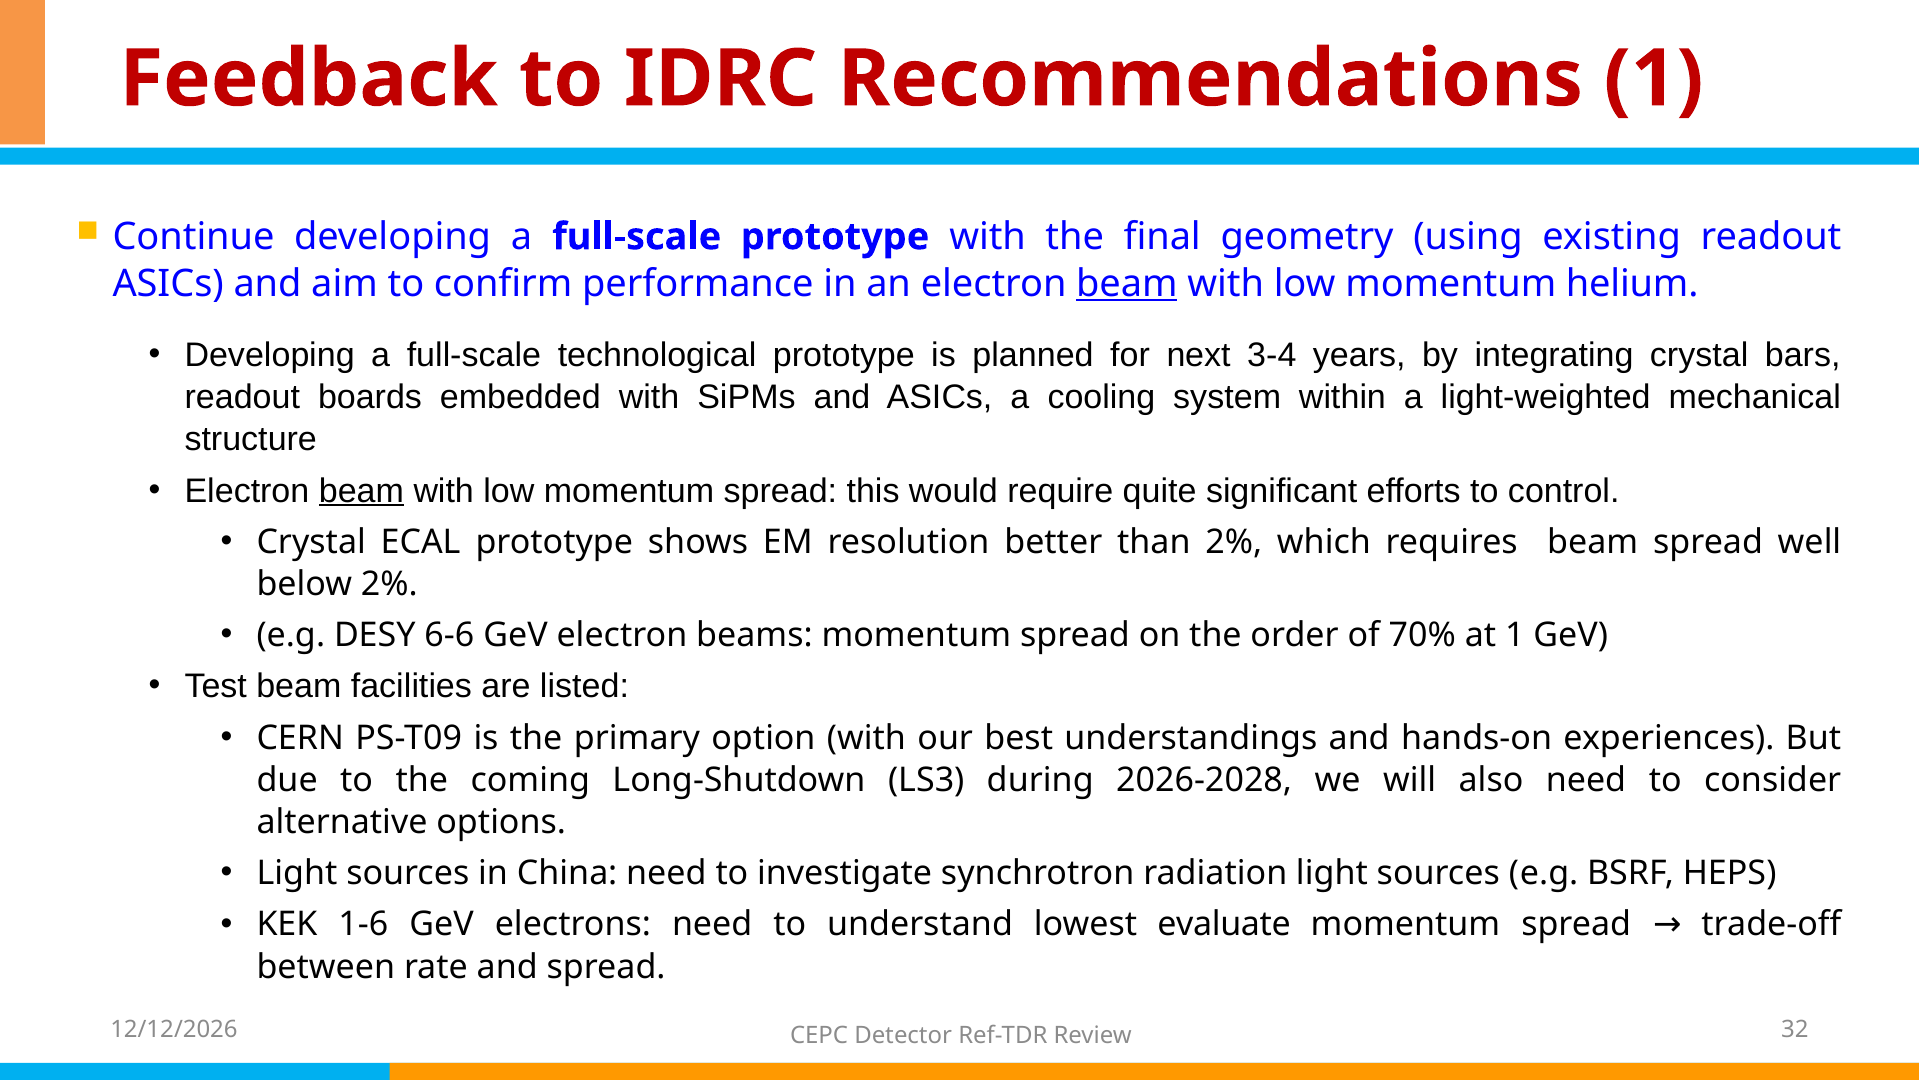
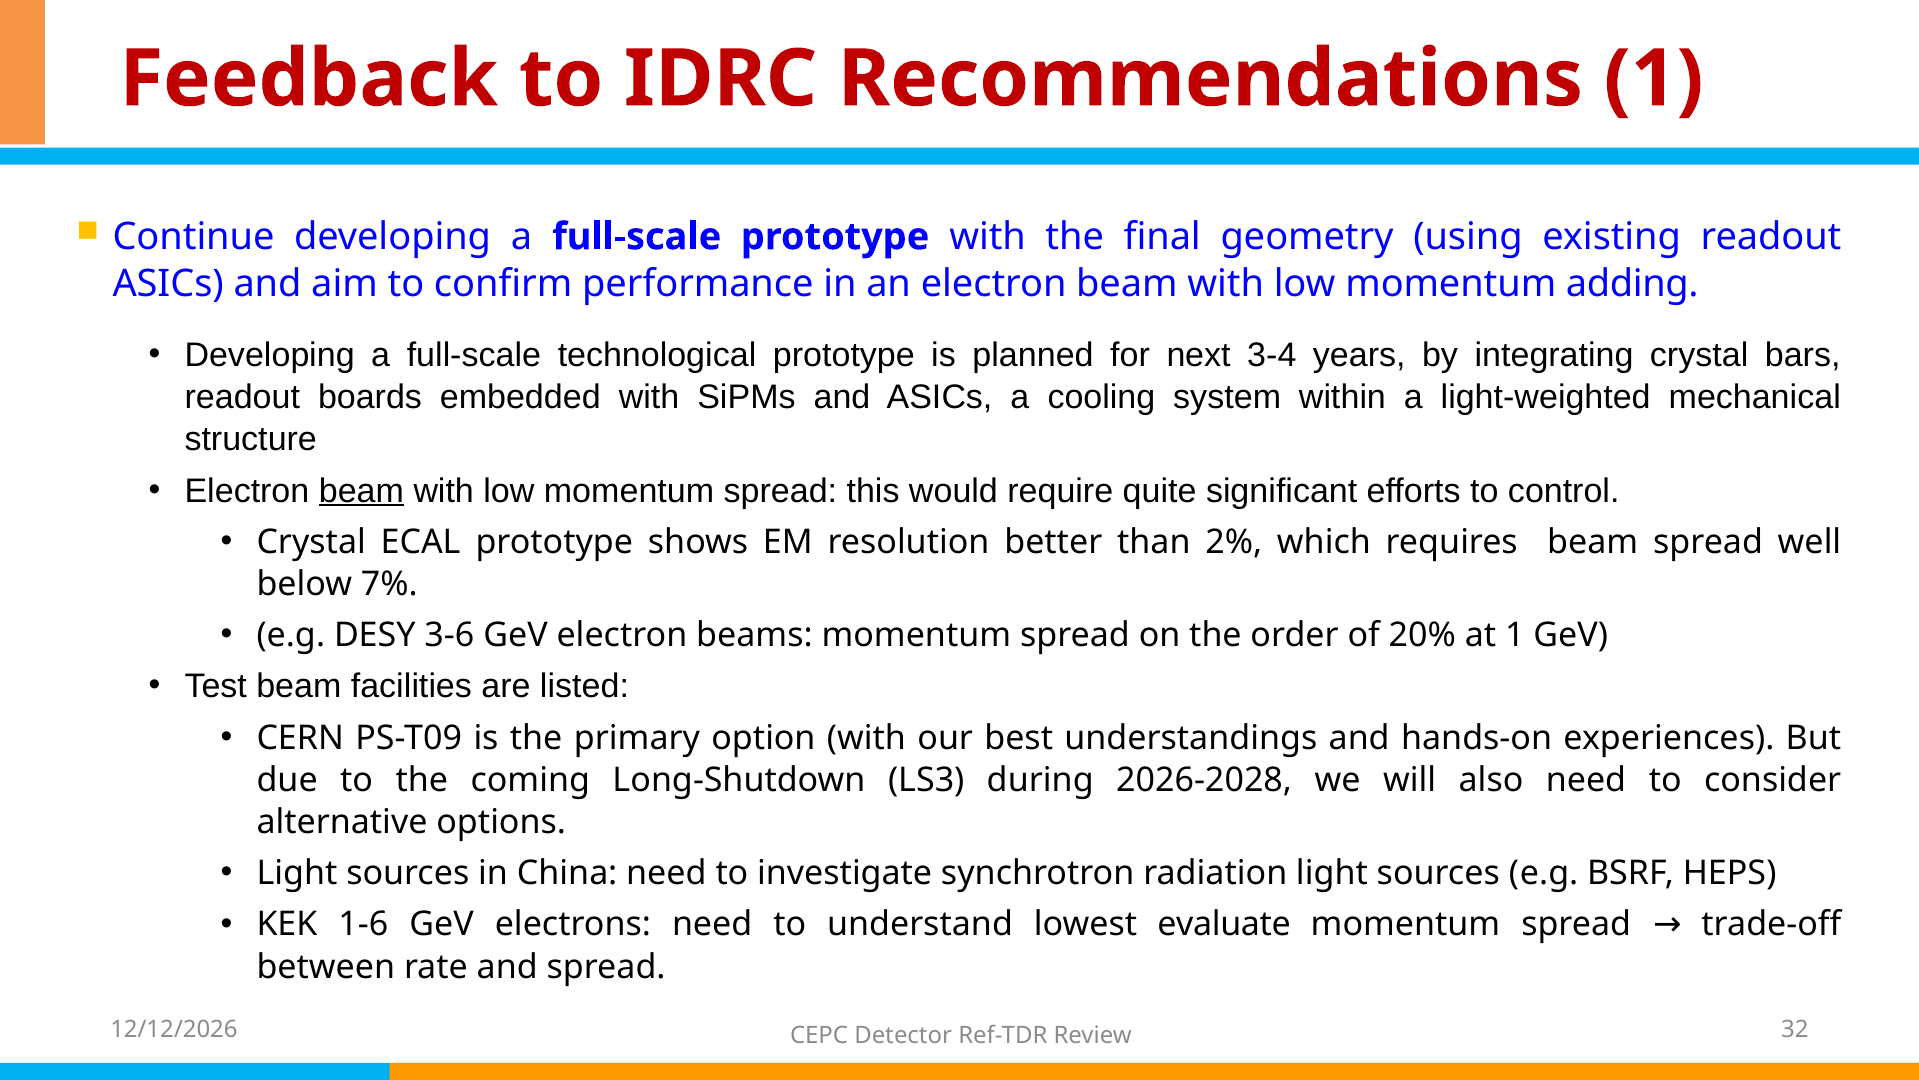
beam at (1127, 284) underline: present -> none
helium: helium -> adding
below 2%: 2% -> 7%
6-6: 6-6 -> 3-6
70%: 70% -> 20%
